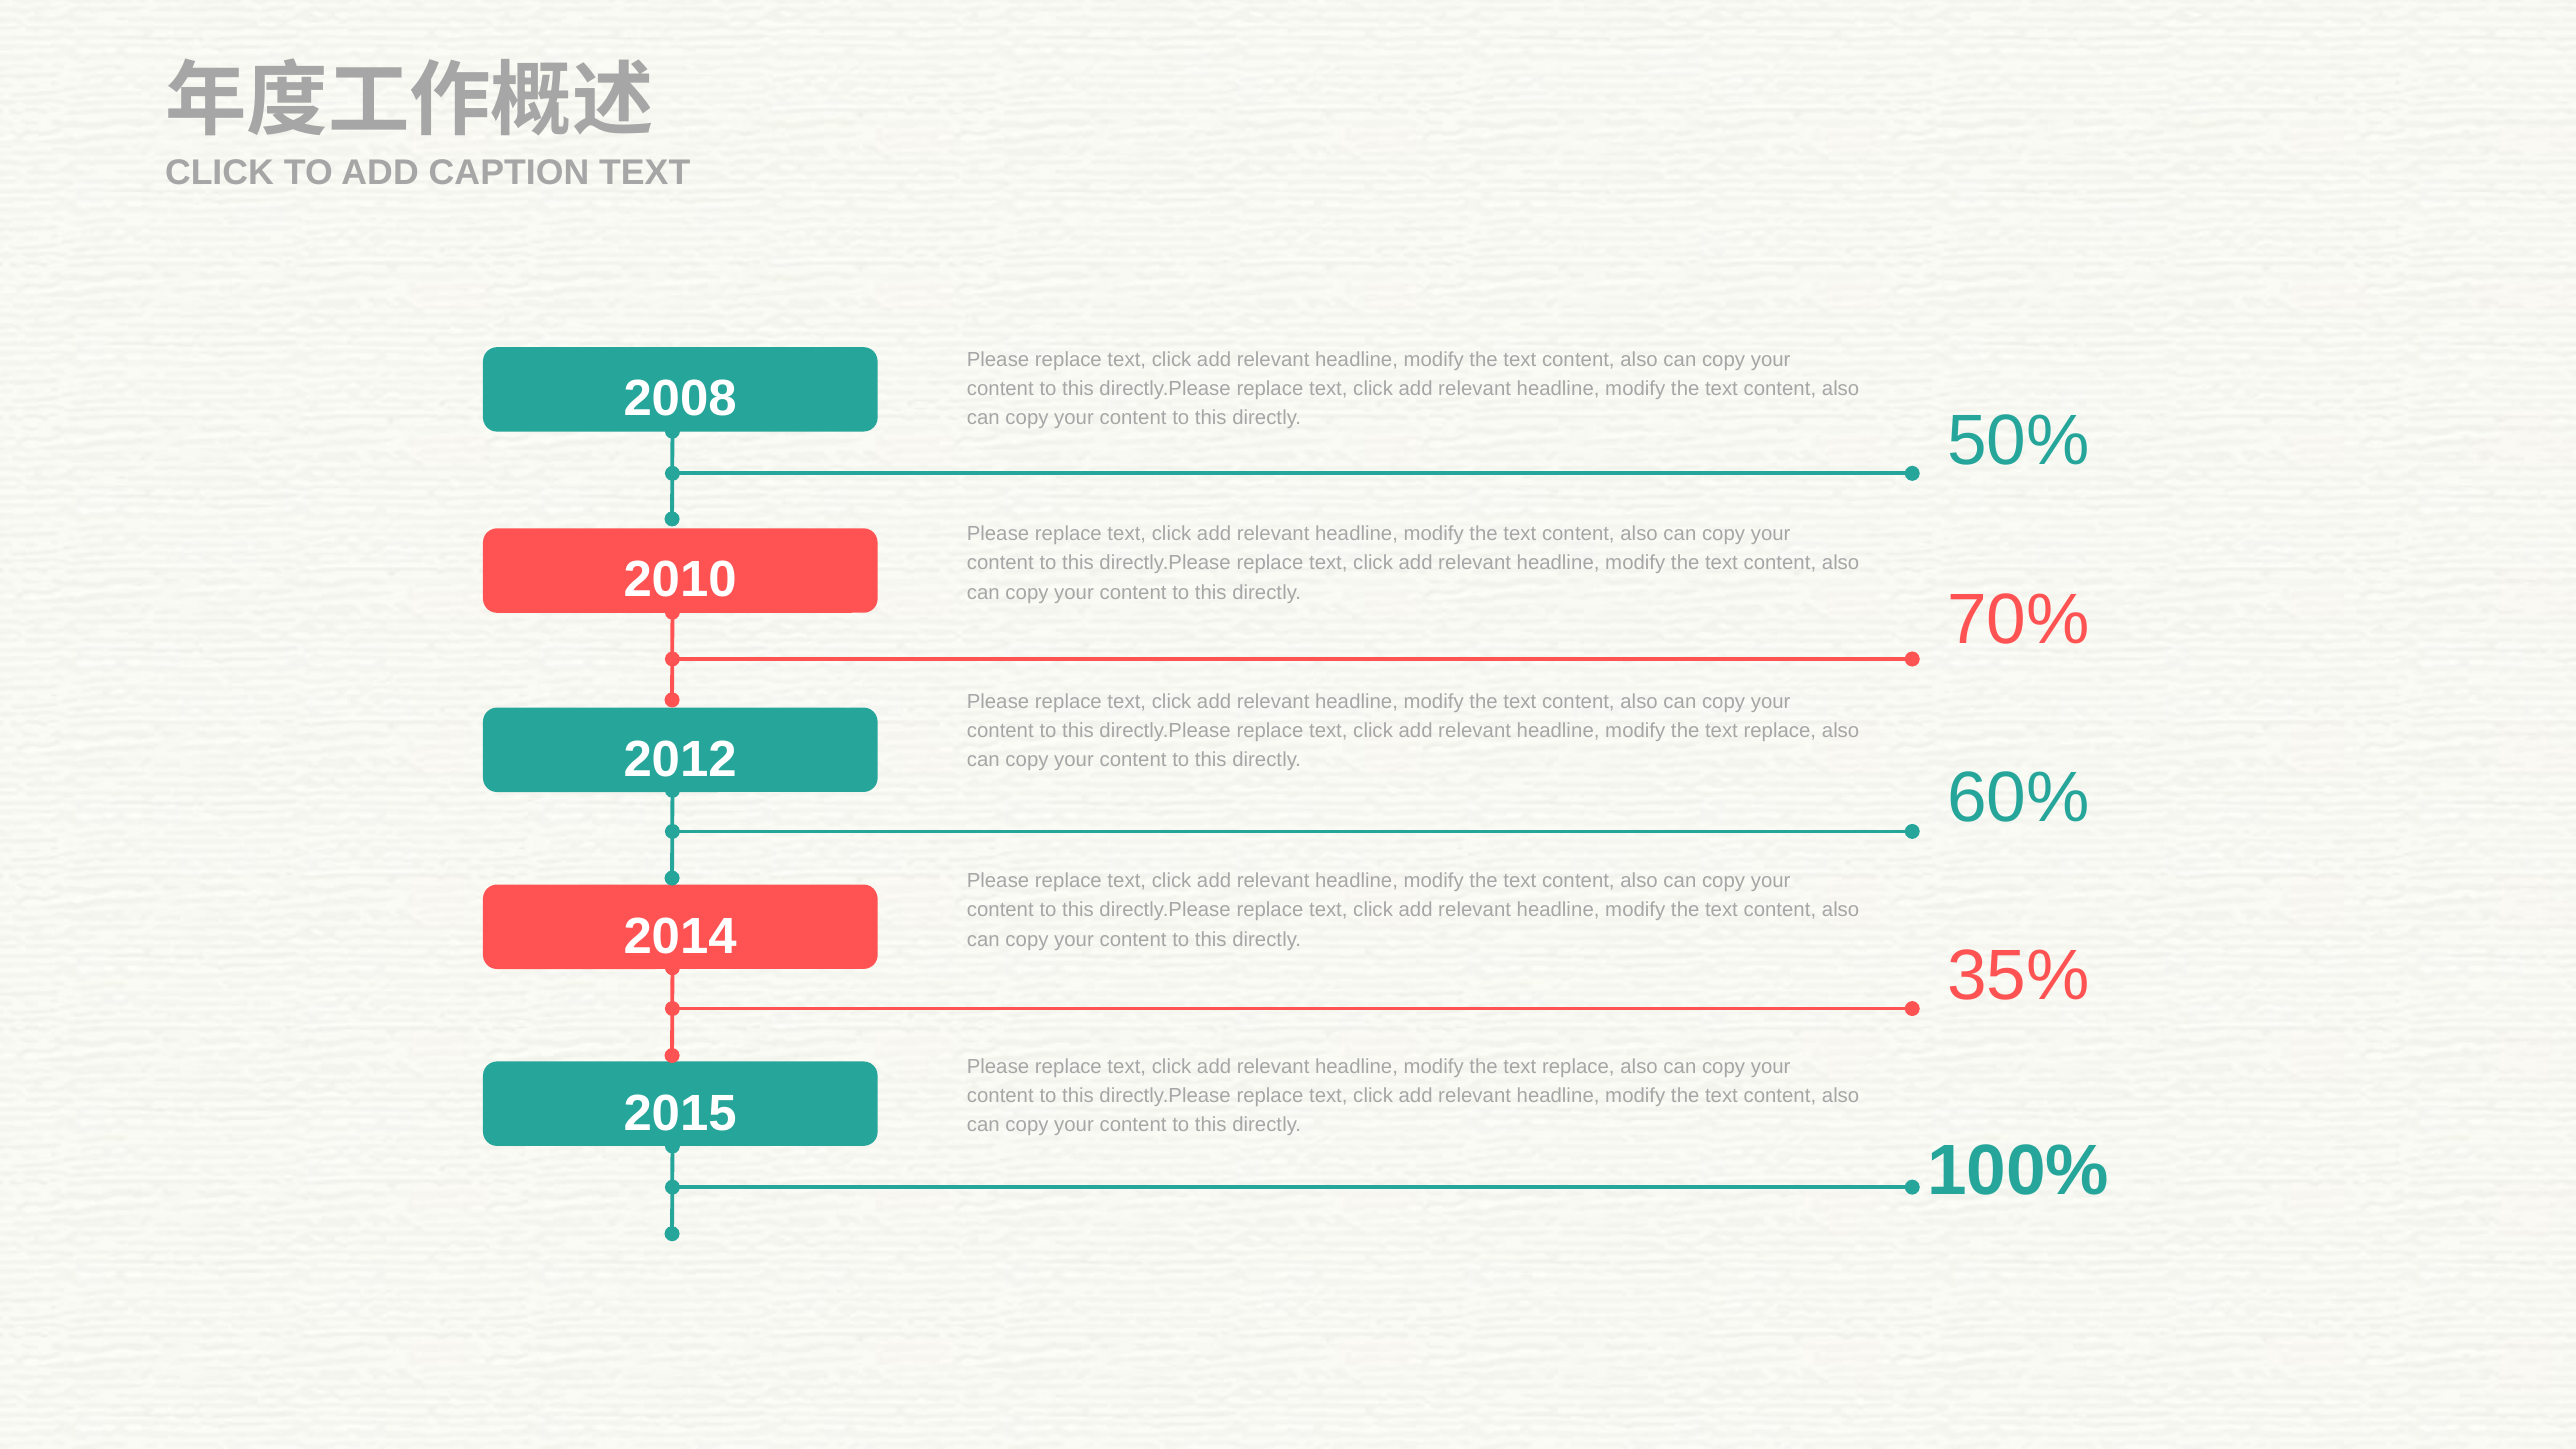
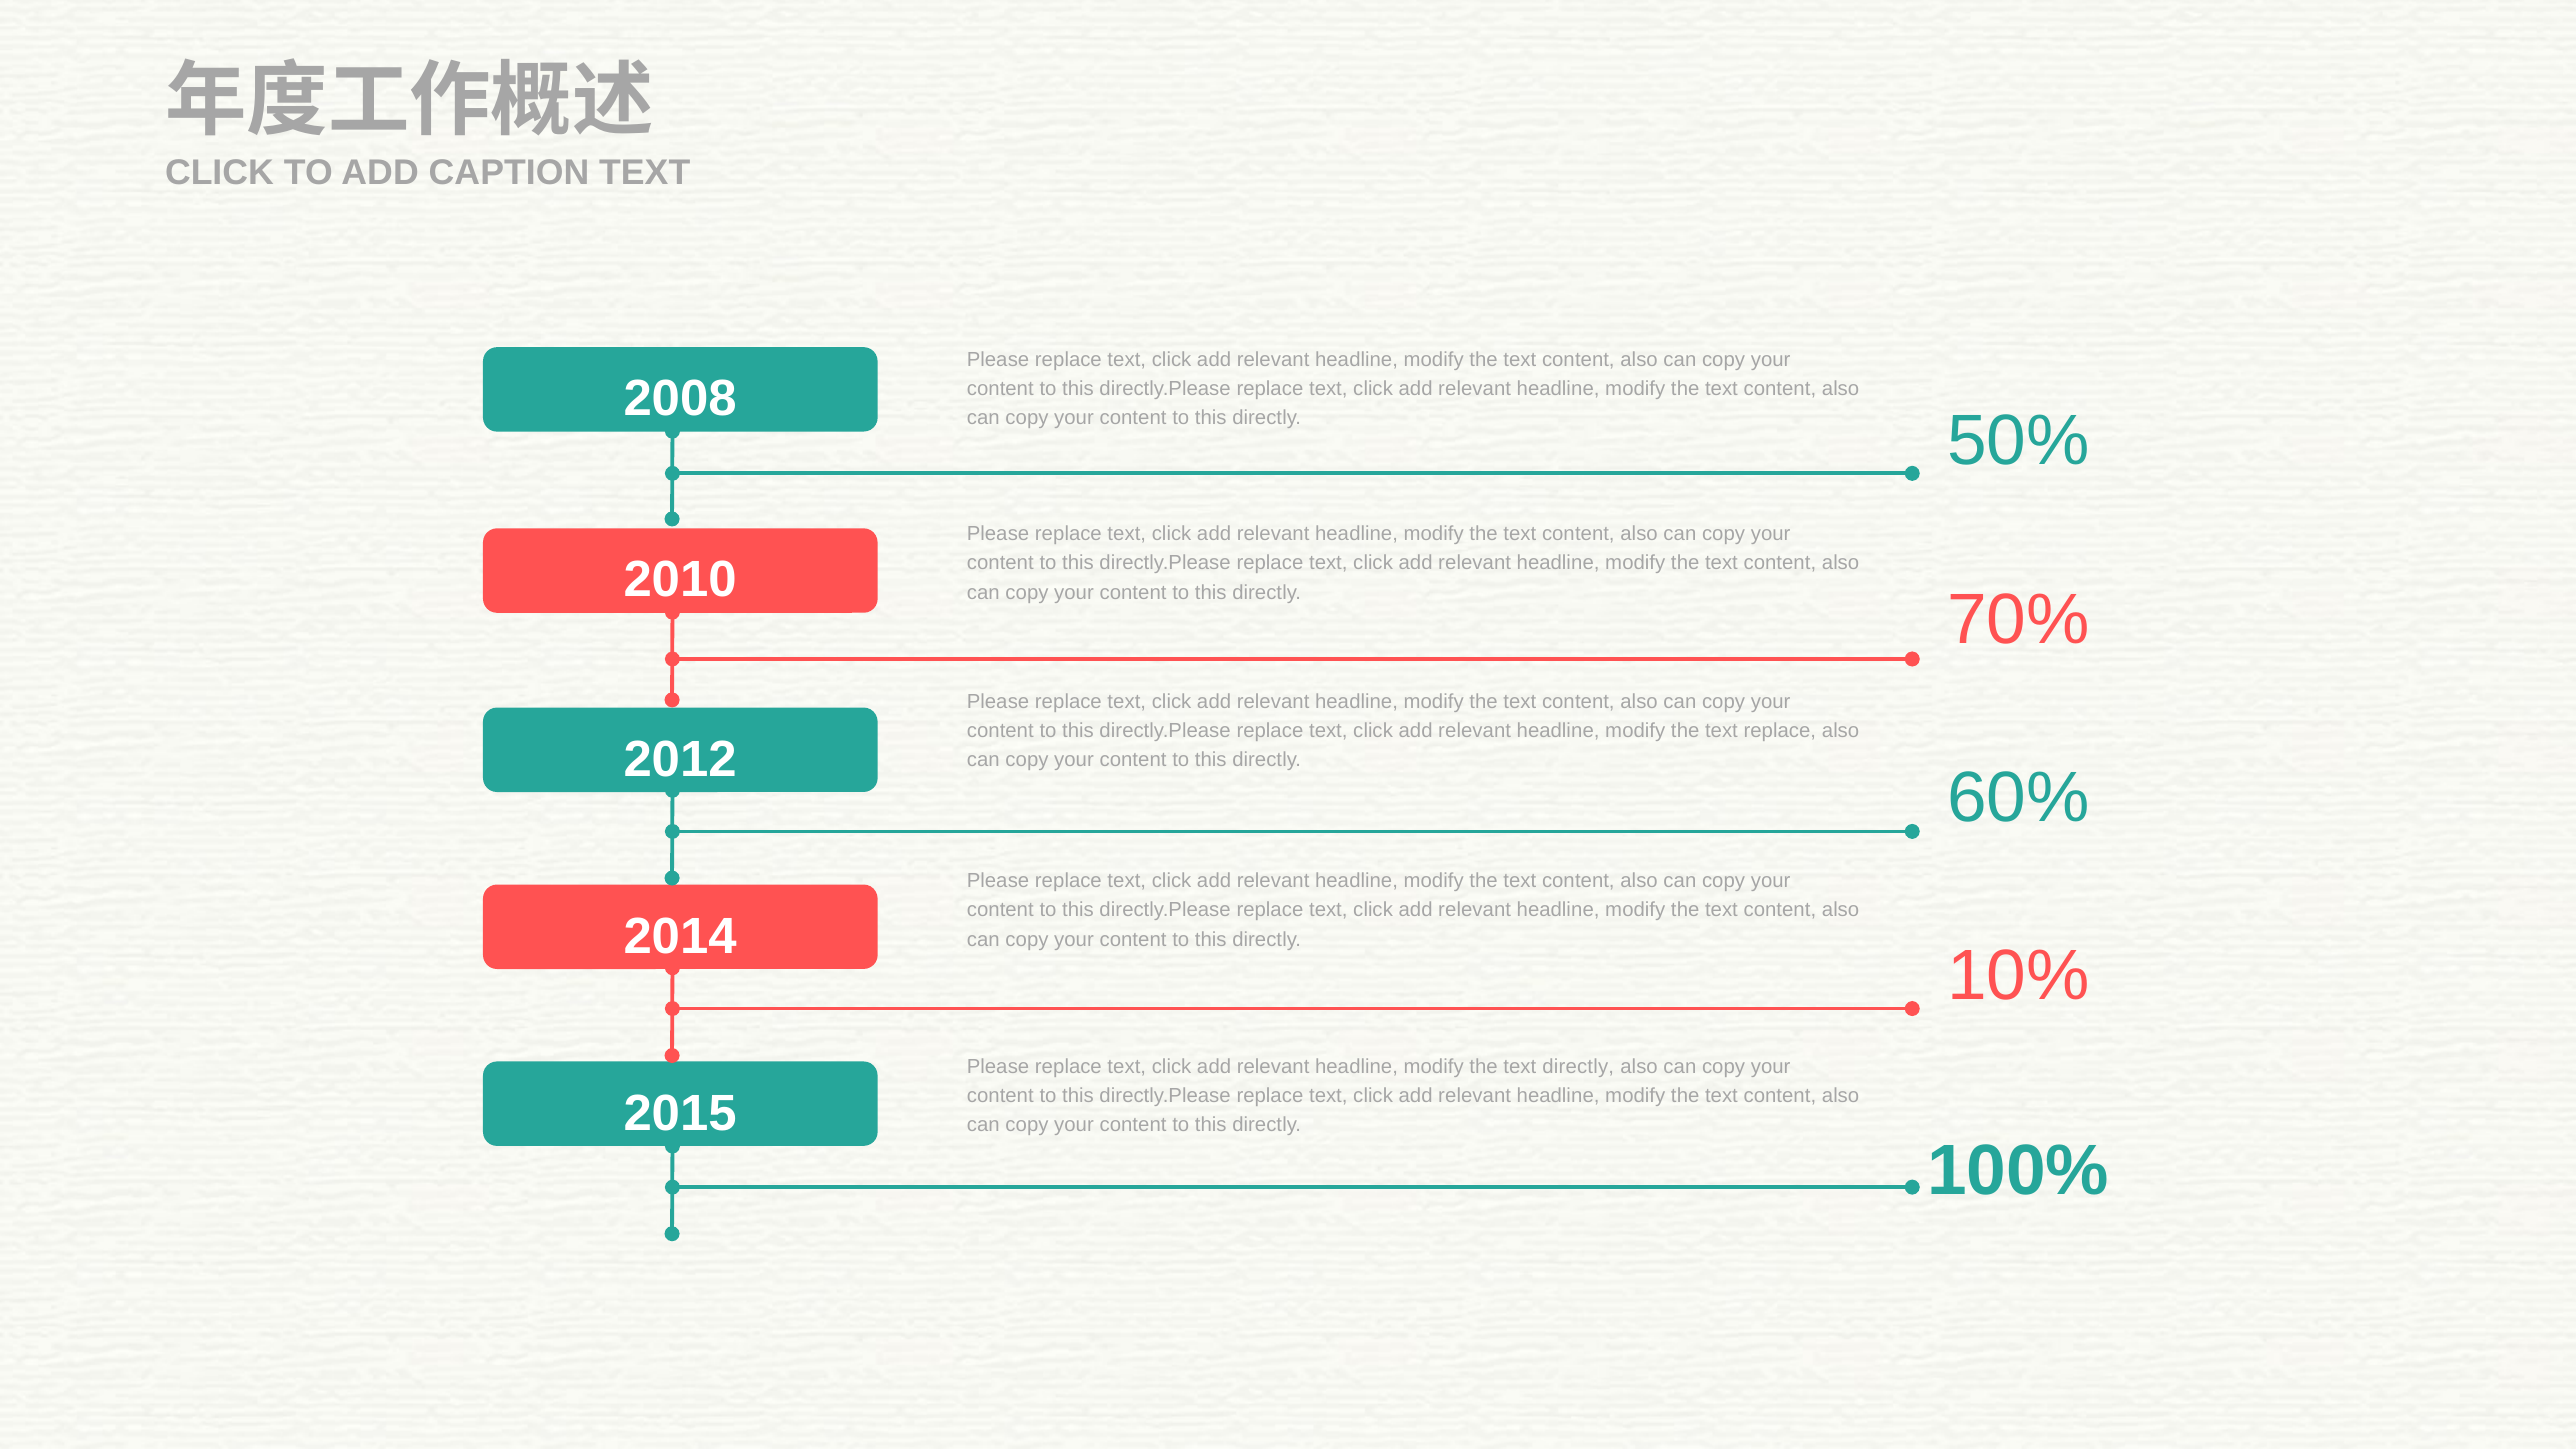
35%: 35% -> 10%
replace at (1578, 1066): replace -> directly
